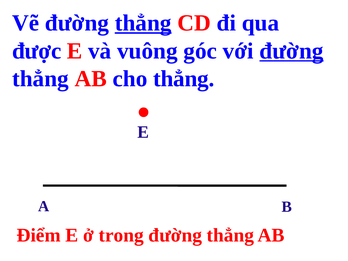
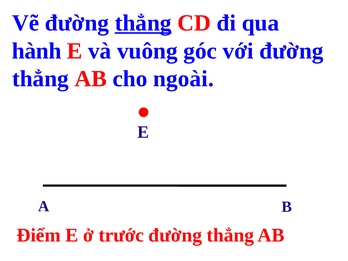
được: được -> hành
đường at (291, 51) underline: present -> none
cho thẳng: thẳng -> ngoài
trong: trong -> trước
